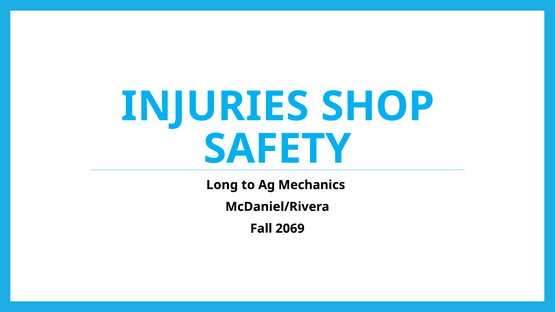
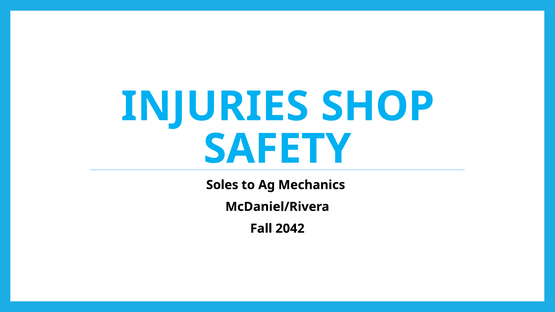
Long: Long -> Soles
2069: 2069 -> 2042
